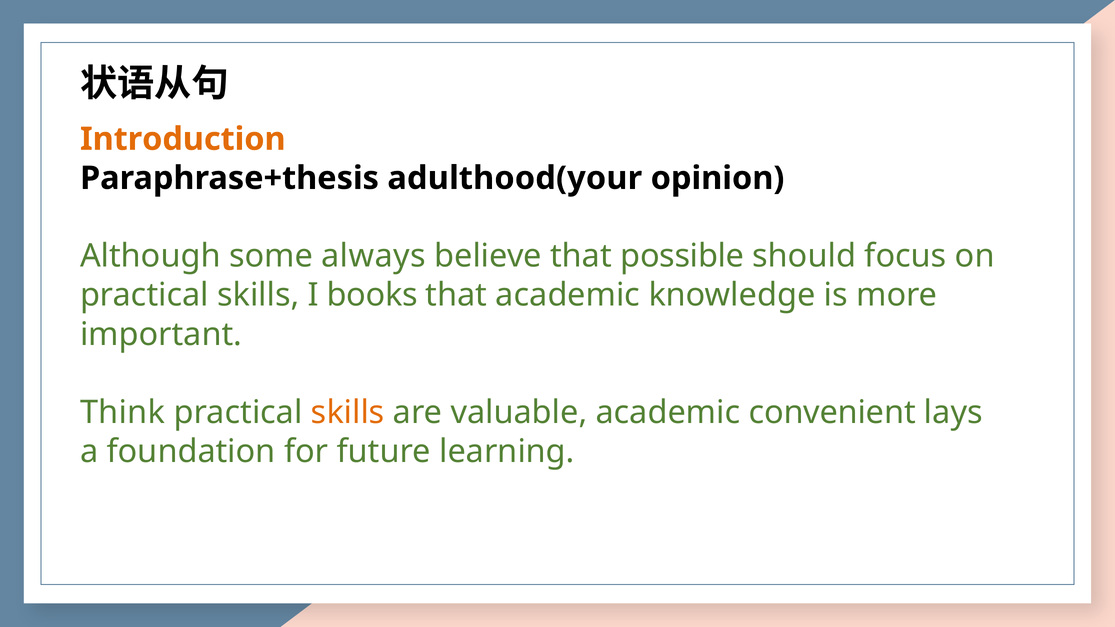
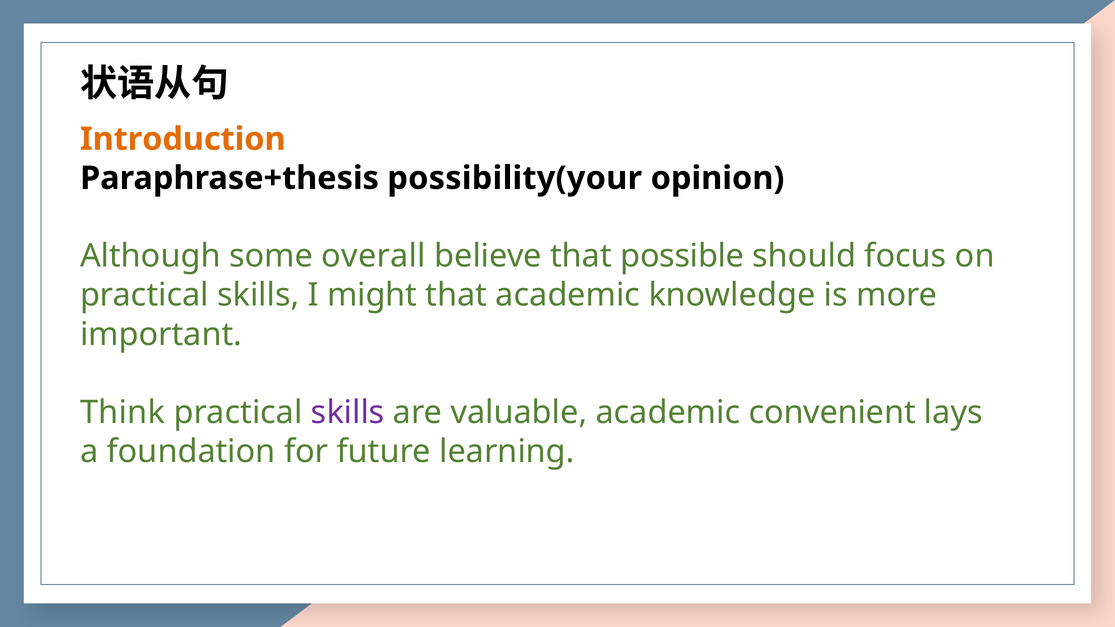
adulthood(your: adulthood(your -> possibility(your
always: always -> overall
books: books -> might
skills at (348, 412) colour: orange -> purple
